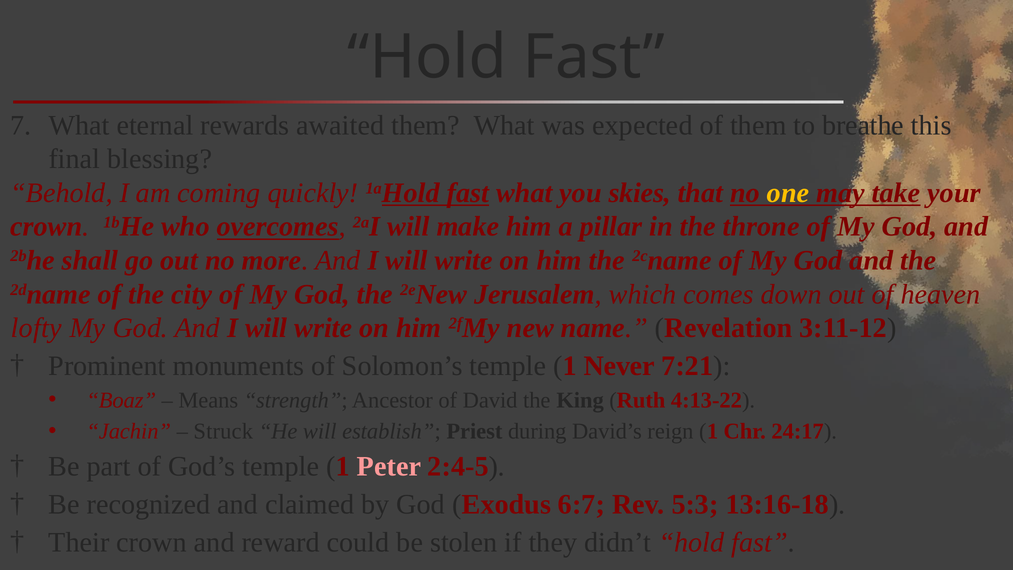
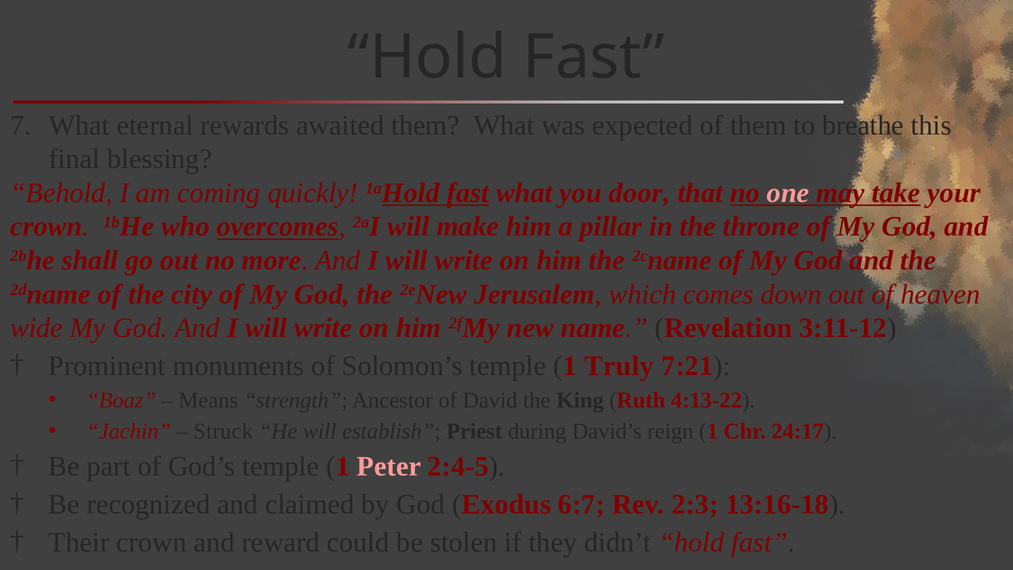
skies: skies -> door
one colour: yellow -> pink
lofty: lofty -> wide
Never: Never -> Truly
5:3: 5:3 -> 2:3
